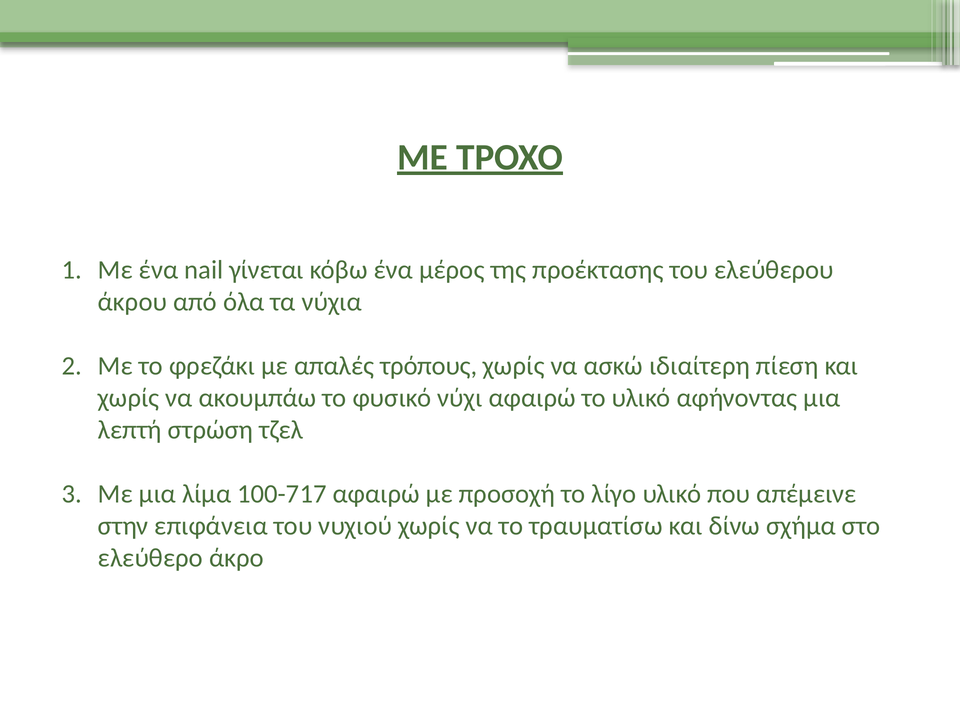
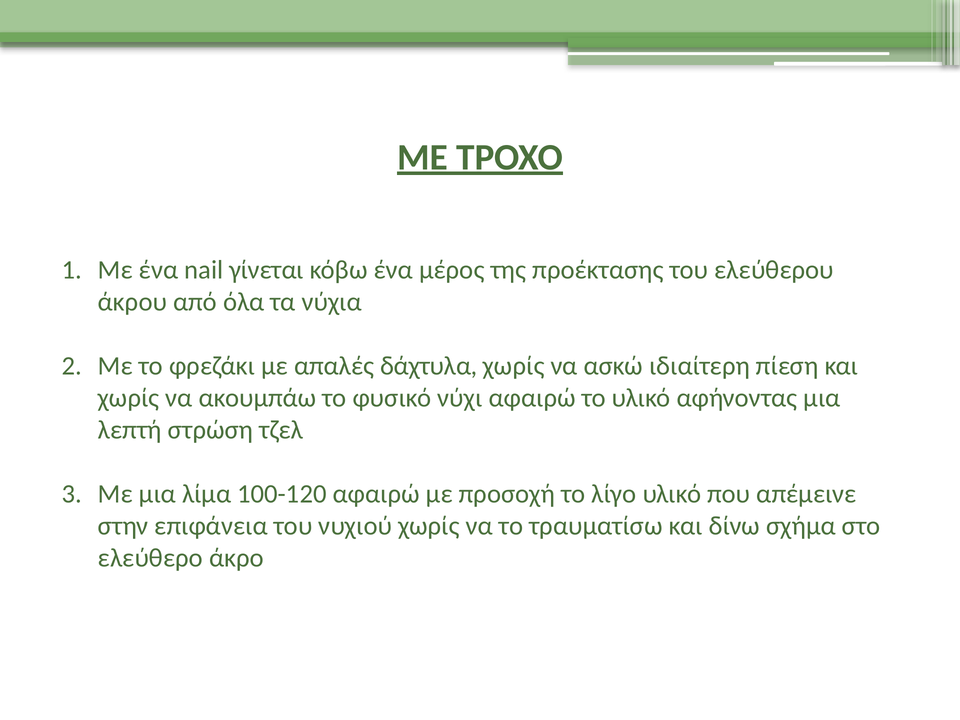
τρόπους: τρόπους -> δάχτυλα
100-717: 100-717 -> 100-120
